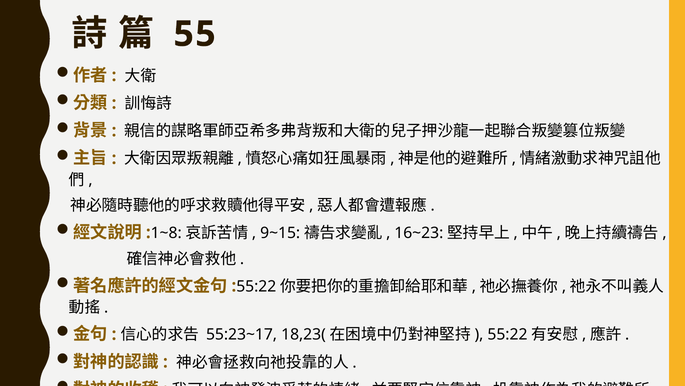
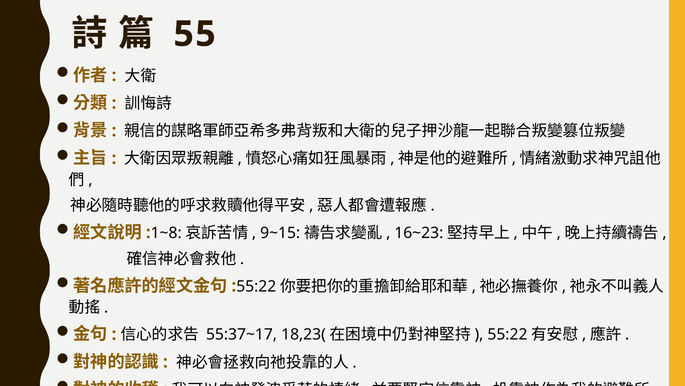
55:23~17: 55:23~17 -> 55:37~17
